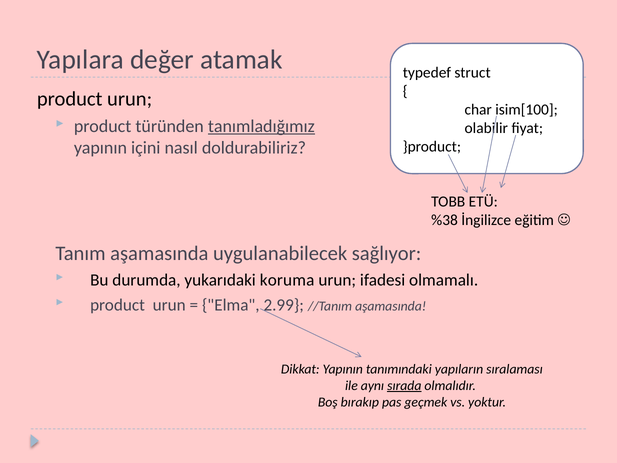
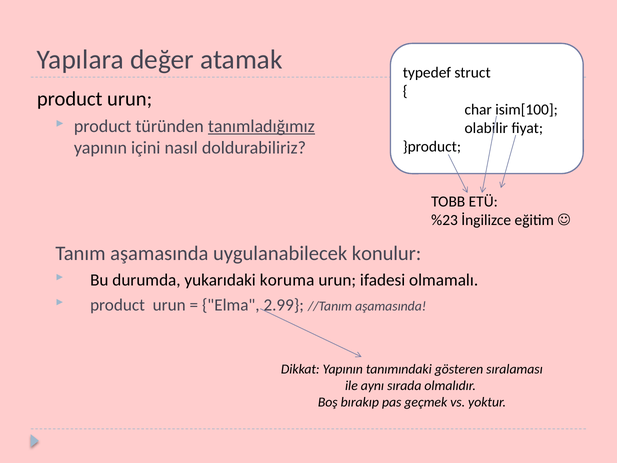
%38: %38 -> %23
sağlıyor: sağlıyor -> konulur
yapıların: yapıların -> gösteren
sırada underline: present -> none
